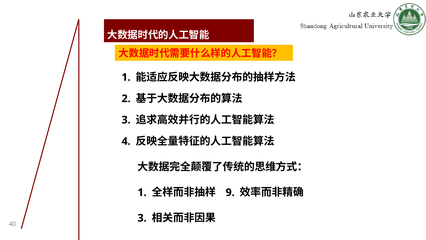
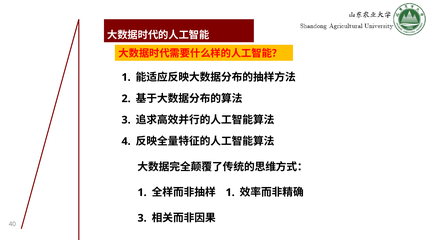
9 at (230, 192): 9 -> 1
